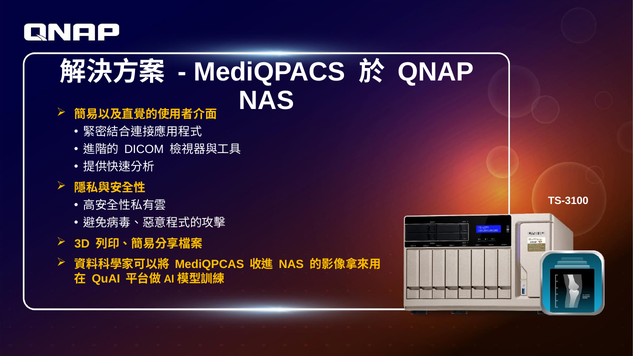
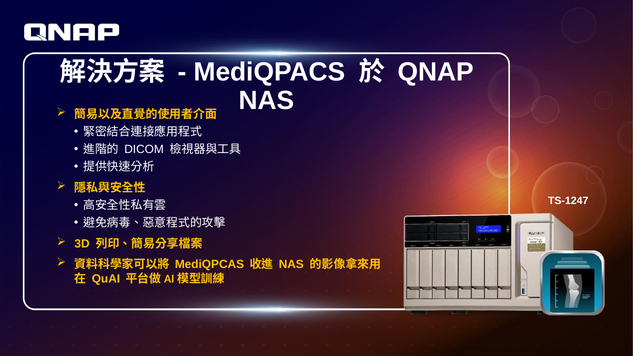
TS-3100: TS-3100 -> TS-1247
